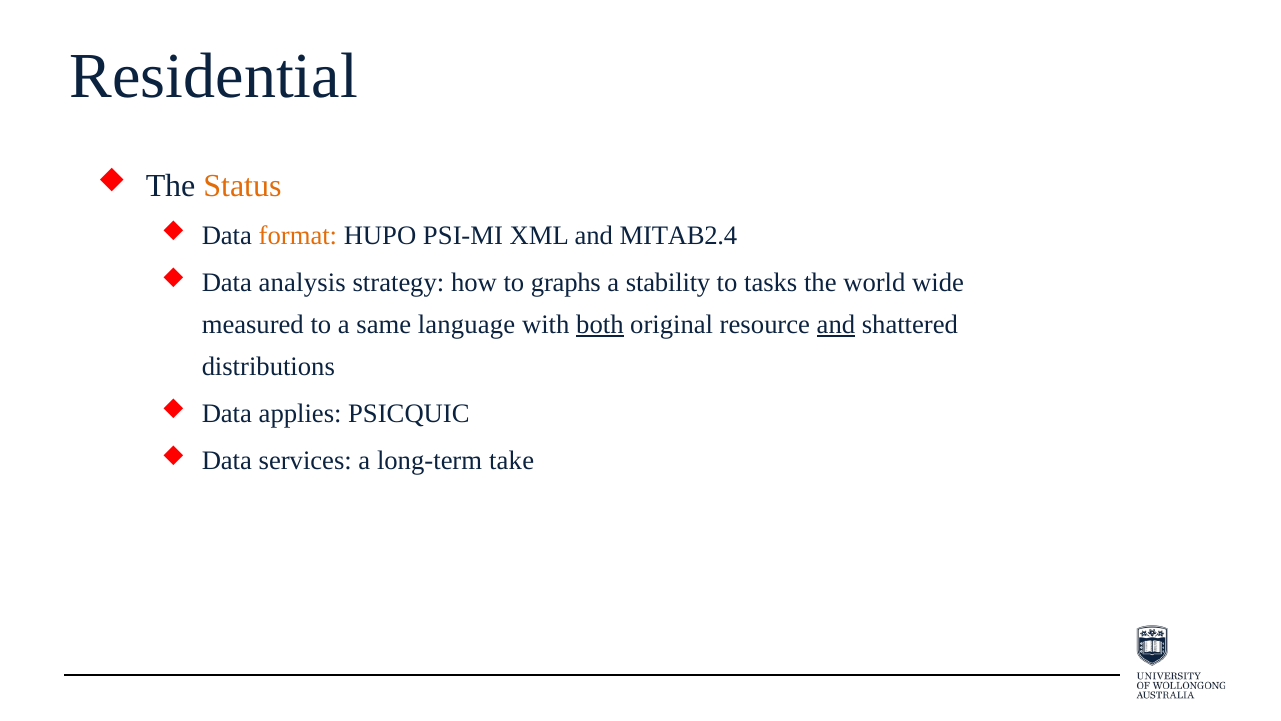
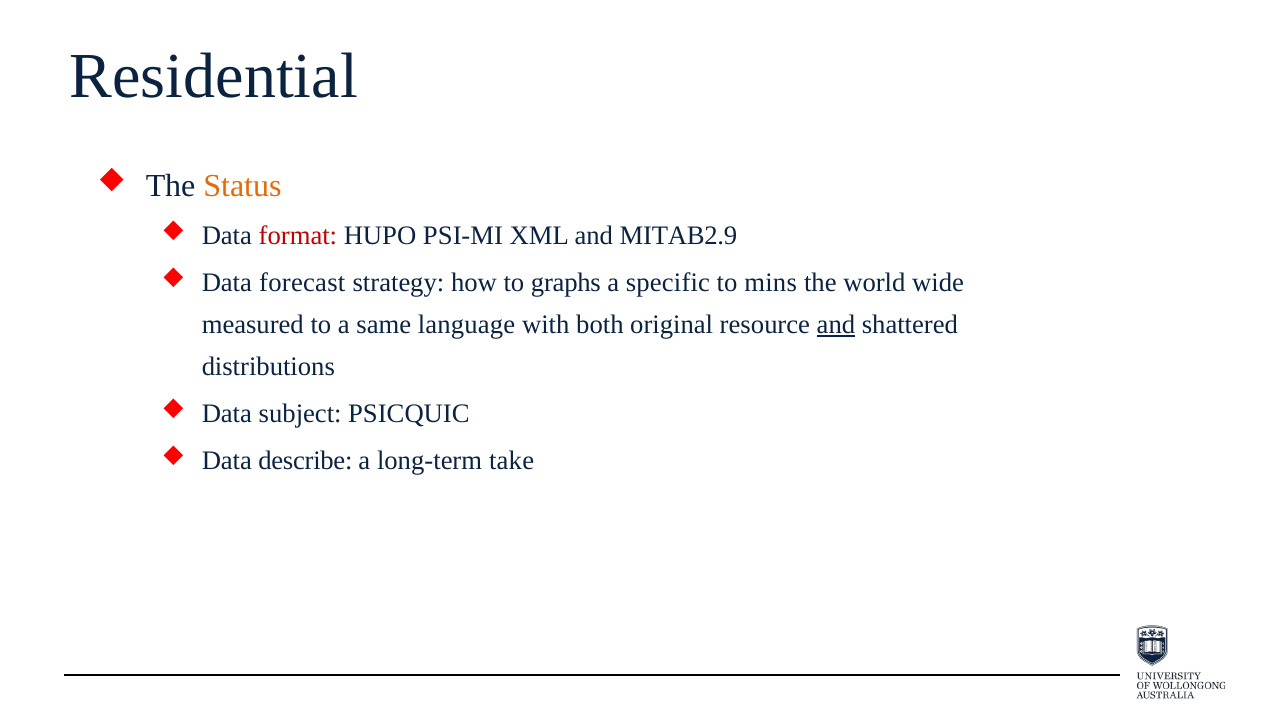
format colour: orange -> red
MITAB2.4: MITAB2.4 -> MITAB2.9
analysis: analysis -> forecast
stability: stability -> specific
tasks: tasks -> mins
both underline: present -> none
applies: applies -> subject
services: services -> describe
